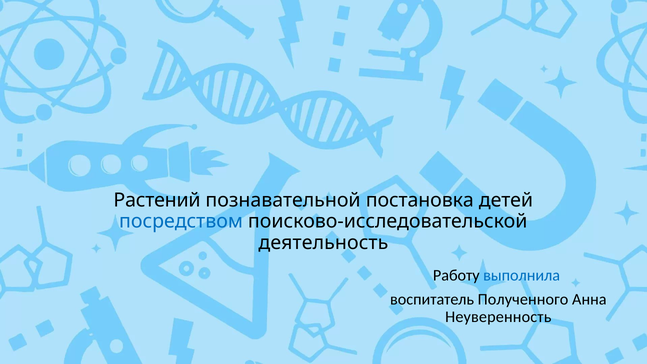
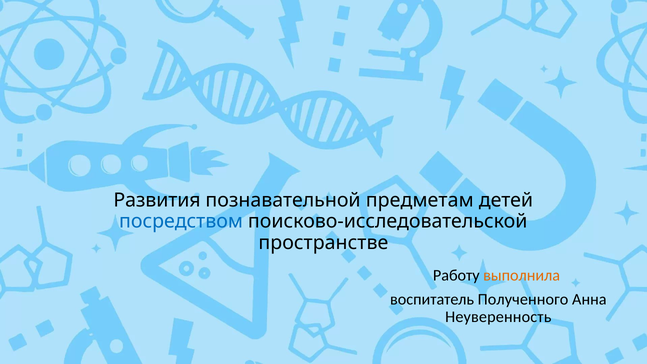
Растений: Растений -> Развития
постановка: постановка -> предметам
деятельность: деятельность -> пространстве
выполнила colour: blue -> orange
